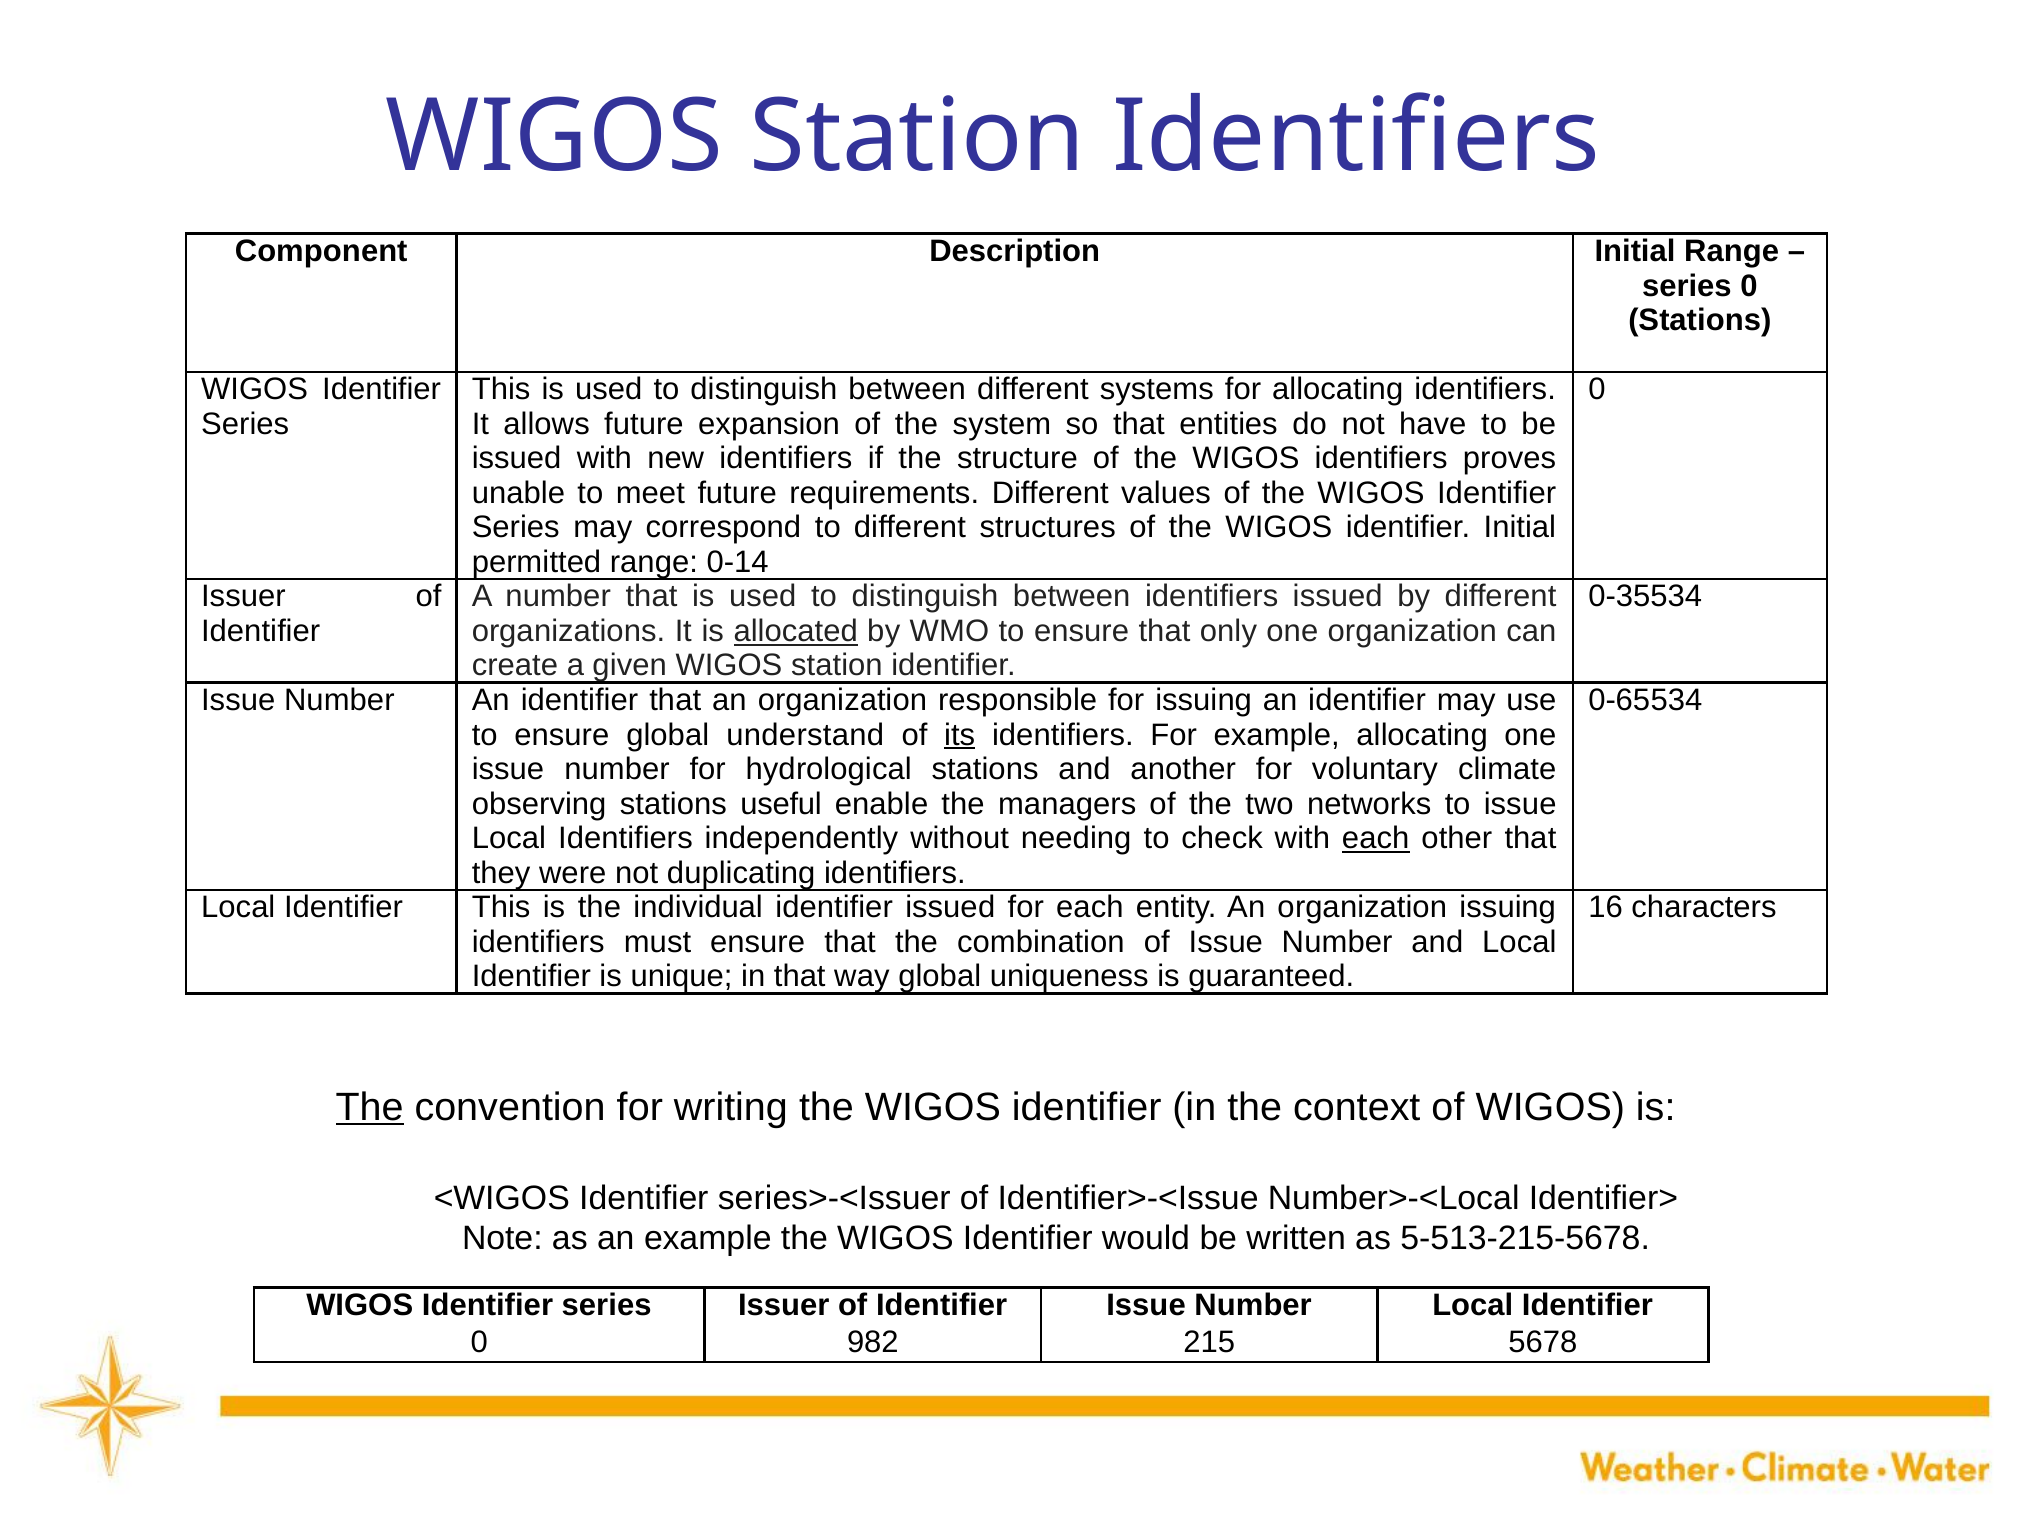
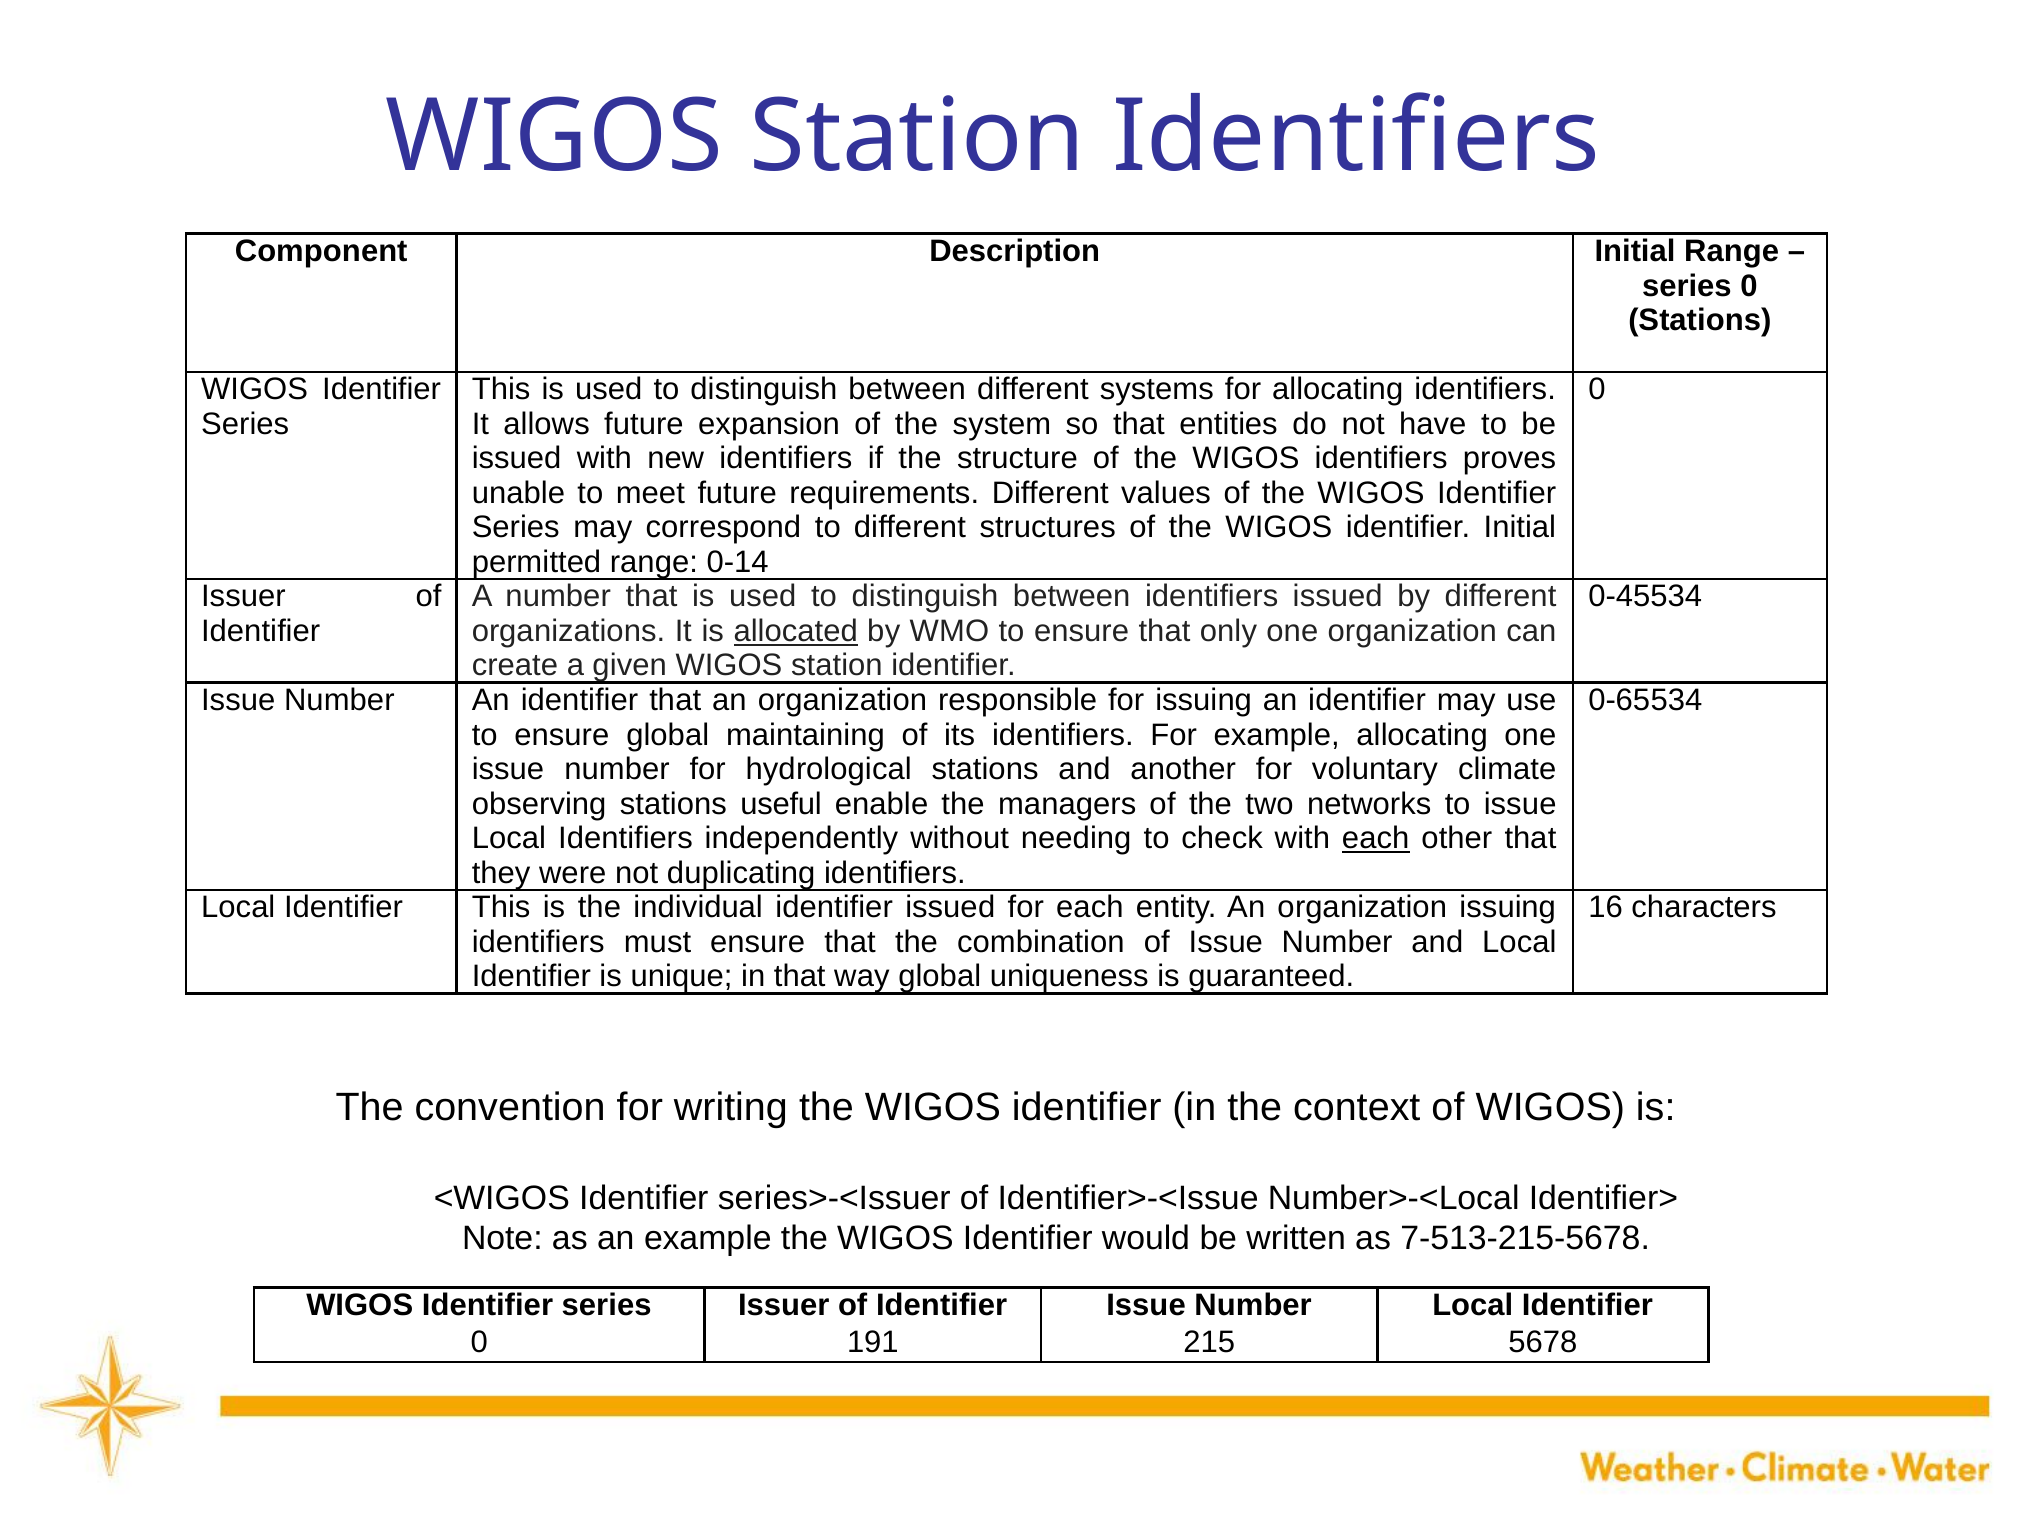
0-35534: 0-35534 -> 0-45534
understand: understand -> maintaining
its underline: present -> none
The at (370, 1107) underline: present -> none
5-513-215-5678: 5-513-215-5678 -> 7-513-215-5678
982: 982 -> 191
